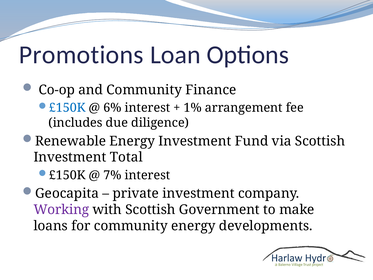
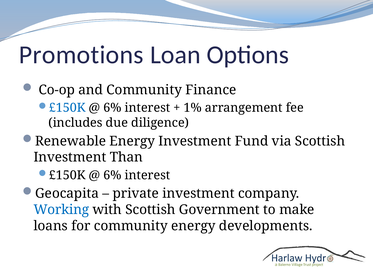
Total: Total -> Than
7% at (112, 175): 7% -> 6%
Working colour: purple -> blue
